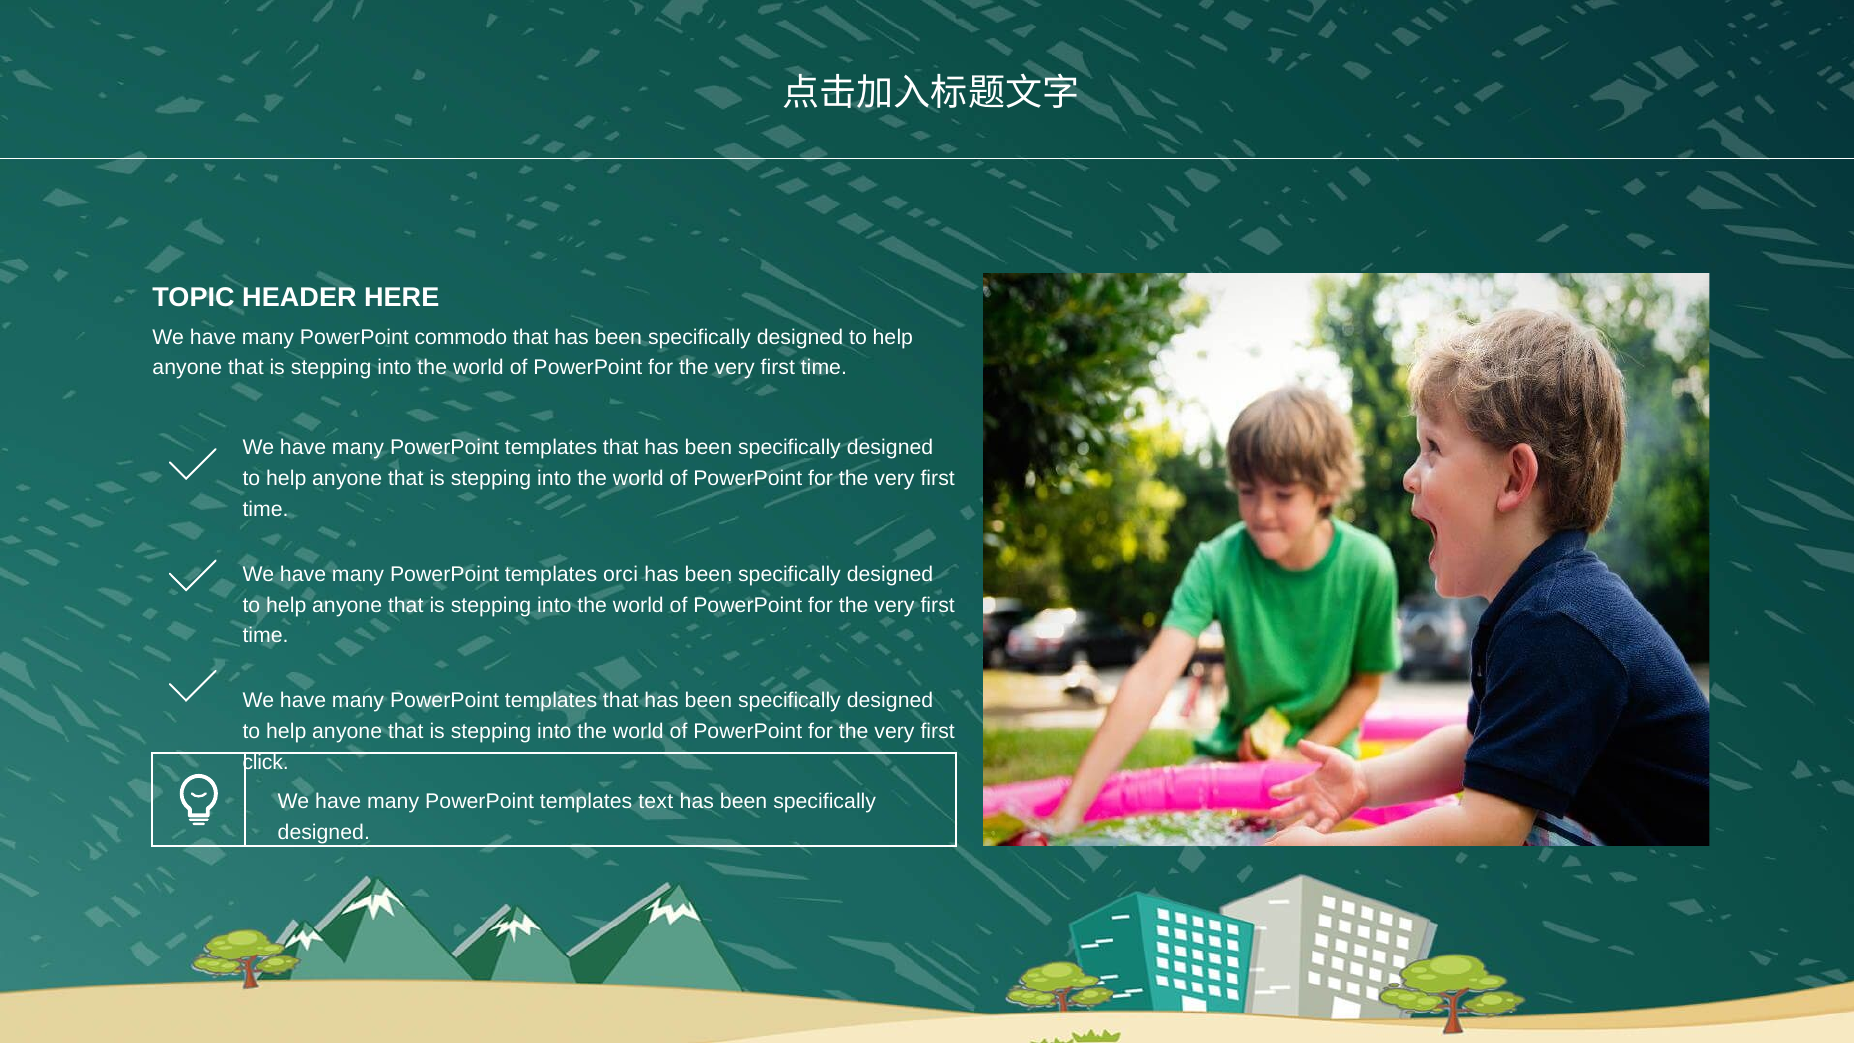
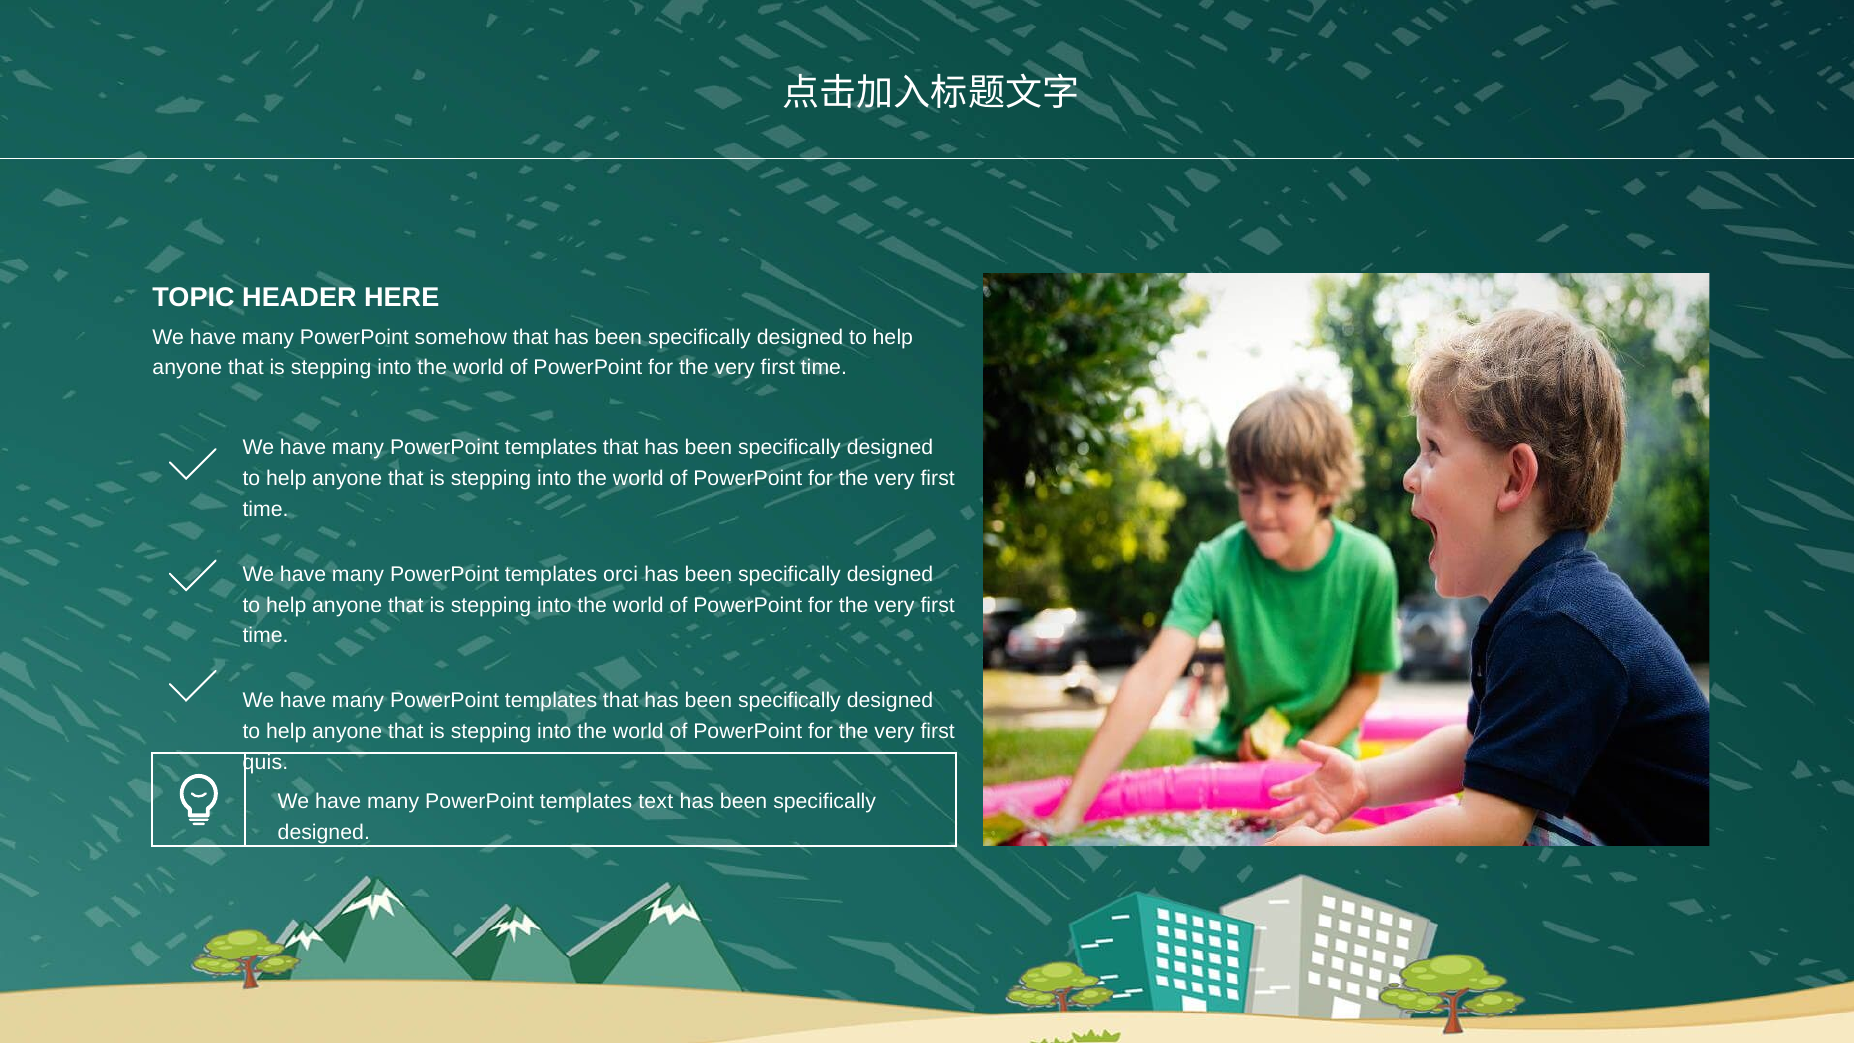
commodo: commodo -> somehow
click: click -> quis
